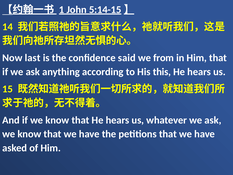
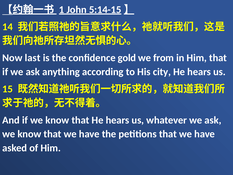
said: said -> gold
this: this -> city
